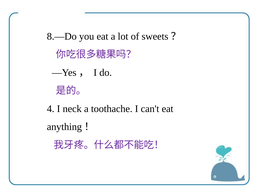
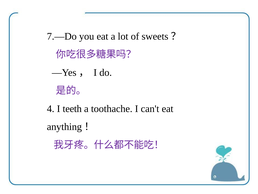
8.—Do: 8.—Do -> 7.—Do
neck: neck -> teeth
